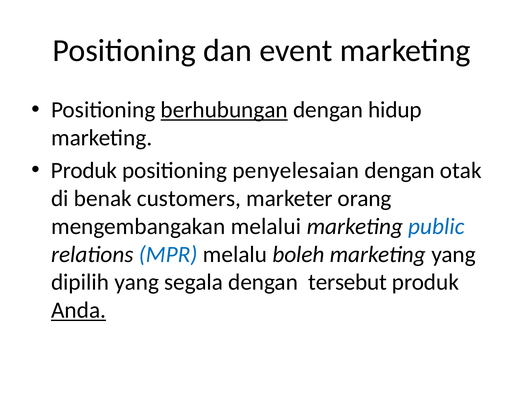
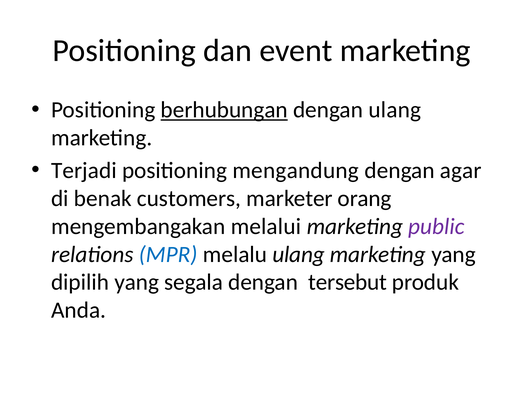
dengan hidup: hidup -> ulang
Produk at (84, 170): Produk -> Terjadi
penyelesaian: penyelesaian -> mengandung
otak: otak -> agar
public colour: blue -> purple
melalu boleh: boleh -> ulang
Anda underline: present -> none
